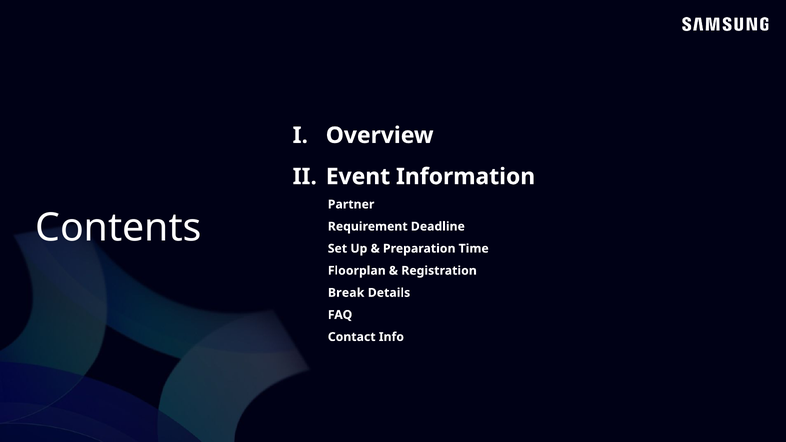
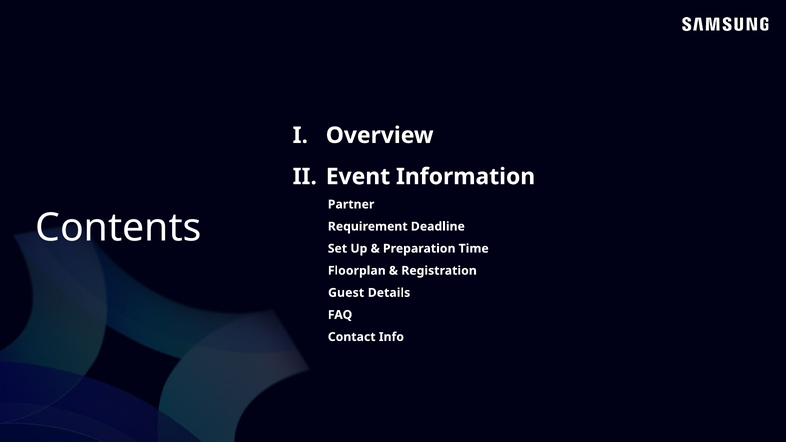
Break: Break -> Guest
